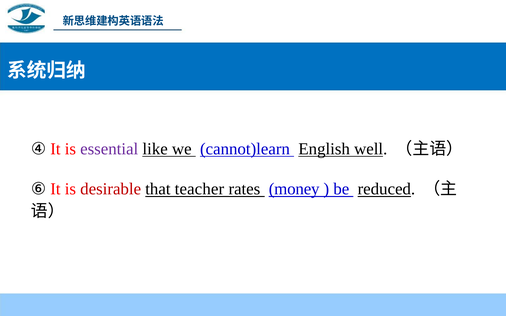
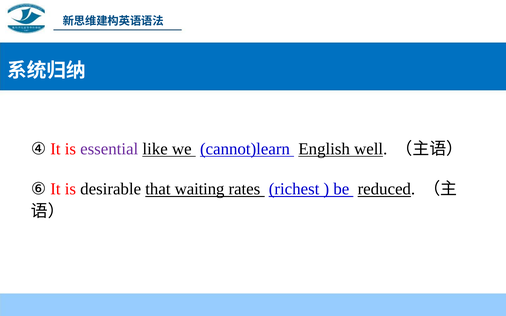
desirable colour: red -> black
teacher: teacher -> waiting
money: money -> richest
